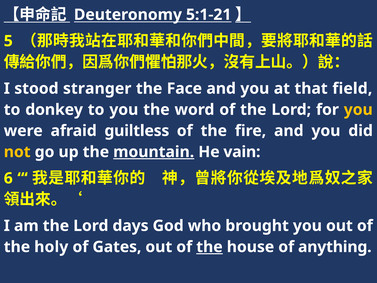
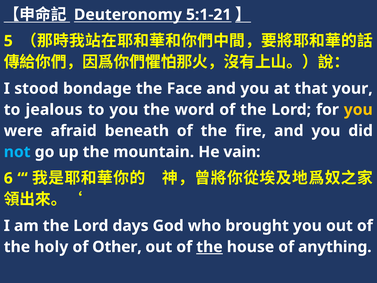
stranger: stranger -> bondage
field: field -> your
donkey: donkey -> jealous
guiltless: guiltless -> beneath
not colour: yellow -> light blue
mountain underline: present -> none
Gates: Gates -> Other
